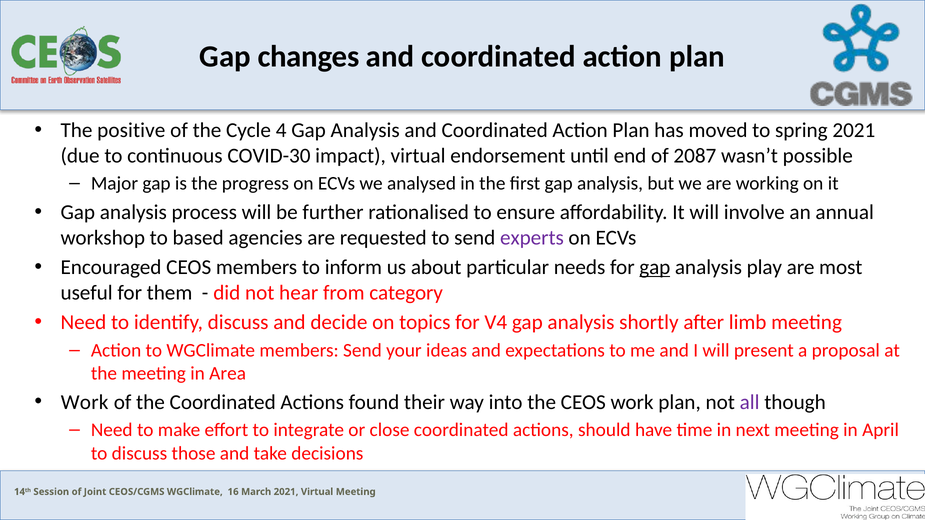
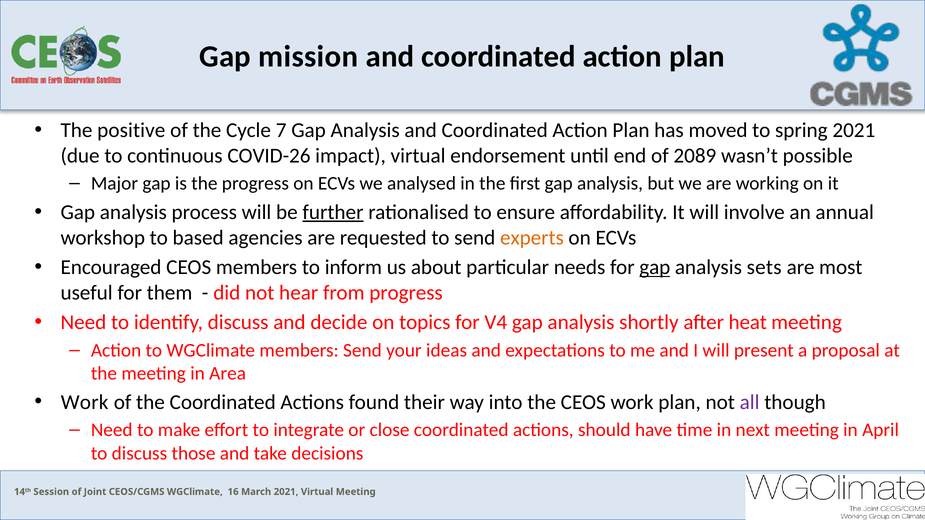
changes: changes -> mission
4: 4 -> 7
COVID-30: COVID-30 -> COVID-26
2087: 2087 -> 2089
further underline: none -> present
experts colour: purple -> orange
play: play -> sets
from category: category -> progress
limb: limb -> heat
